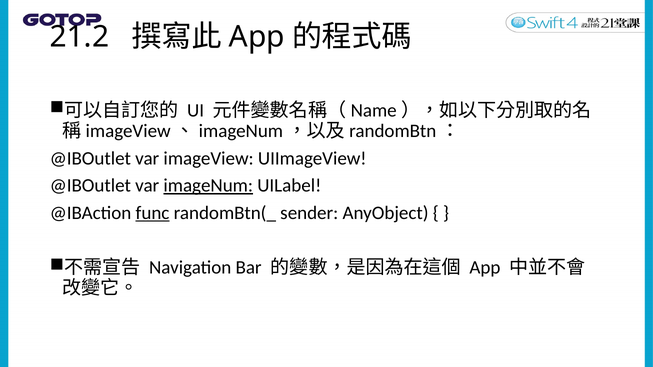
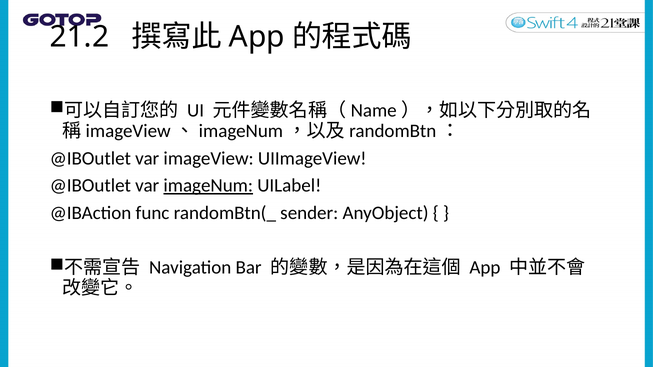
func underline: present -> none
